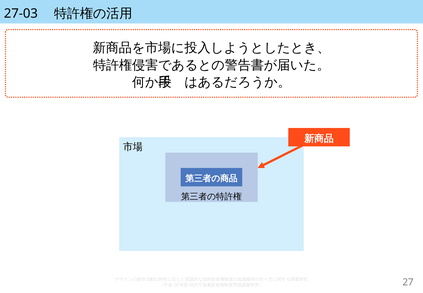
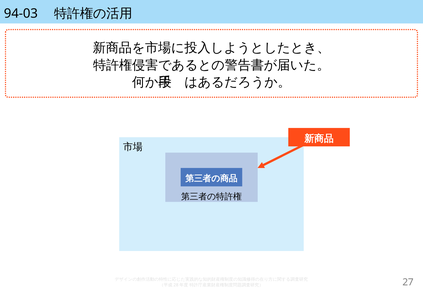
27-03: 27-03 -> 94-03
